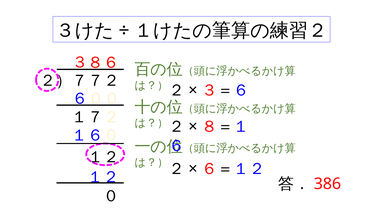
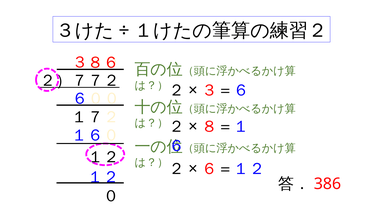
２）７７２ underline: none -> present
